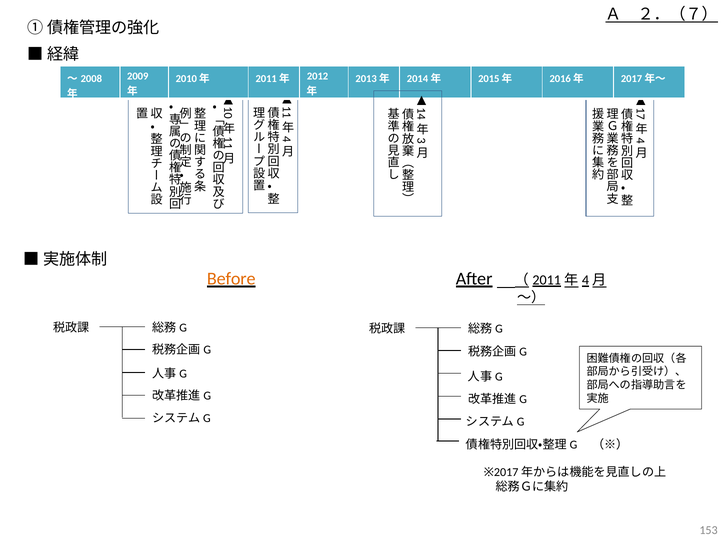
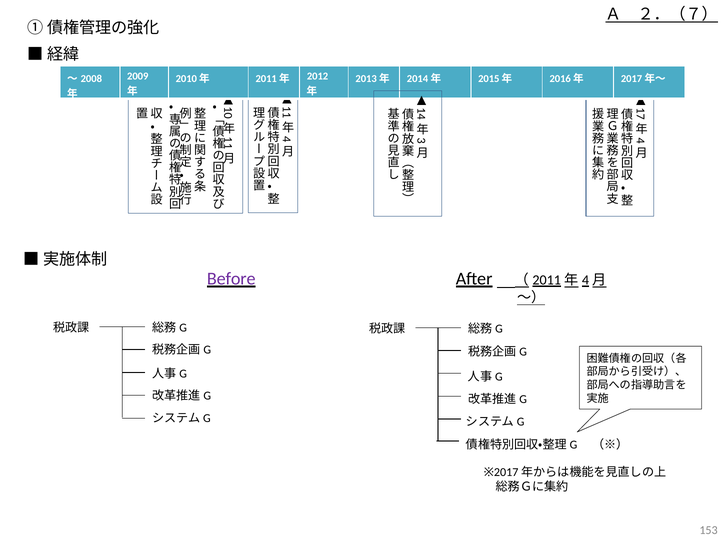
Before colour: orange -> purple
